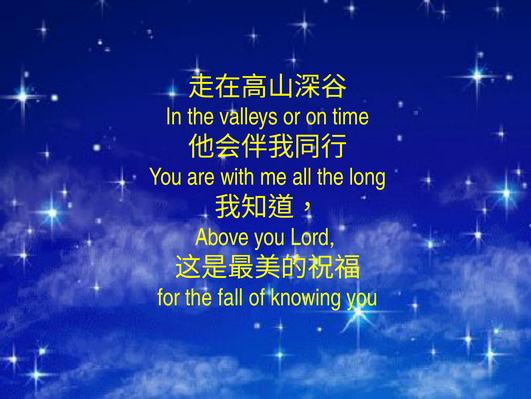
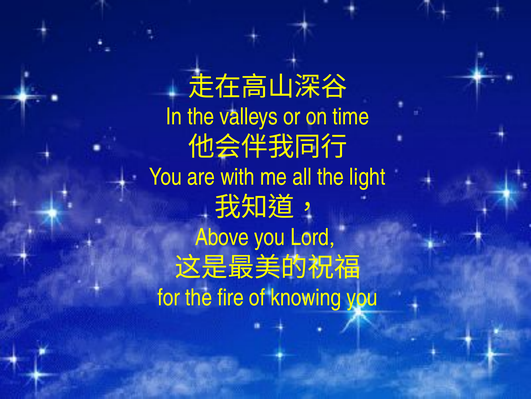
long: long -> light
fall: fall -> fire
